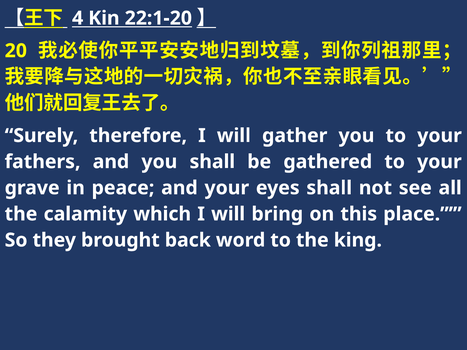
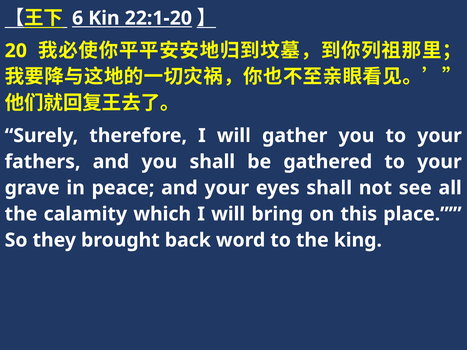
4: 4 -> 6
